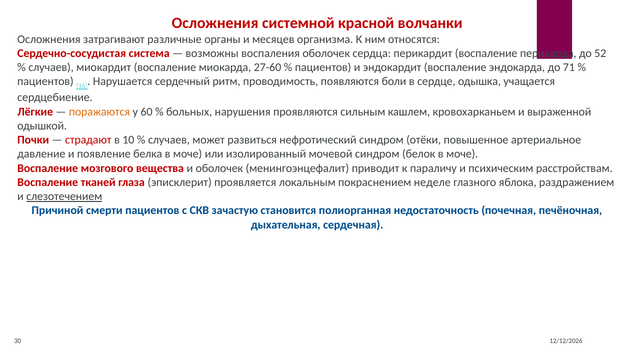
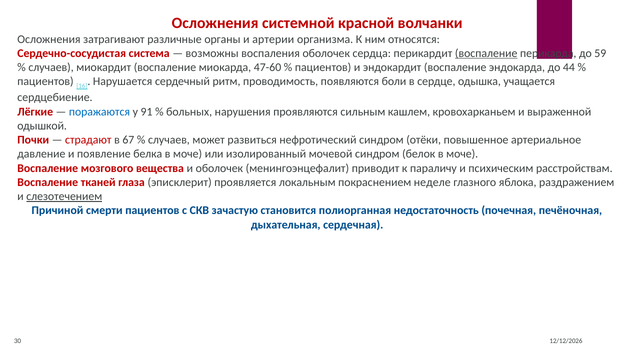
месяцев: месяцев -> артерии
воспаление at (486, 53) underline: none -> present
52: 52 -> 59
27-60: 27-60 -> 47-60
71: 71 -> 44
поражаются colour: orange -> blue
60: 60 -> 91
10: 10 -> 67
